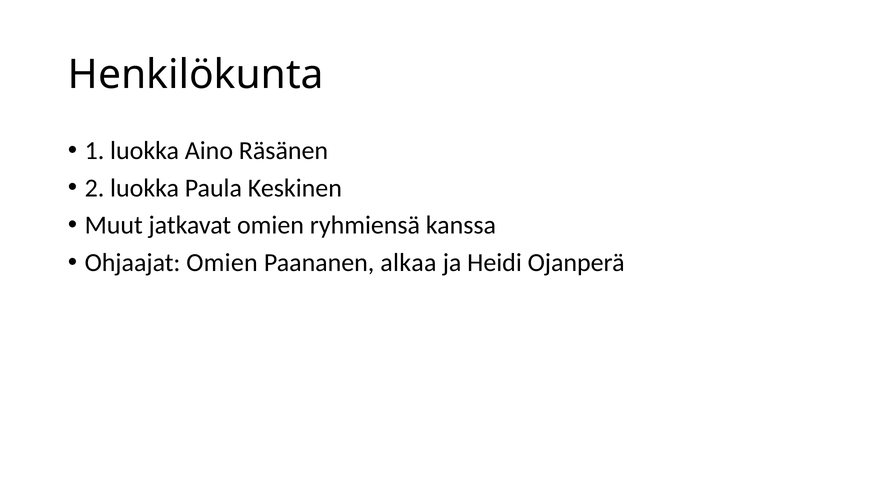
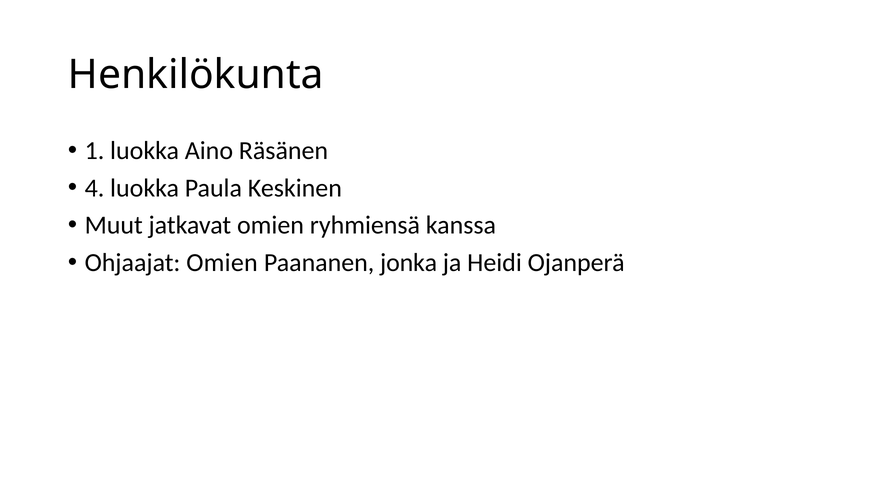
2: 2 -> 4
alkaa: alkaa -> jonka
